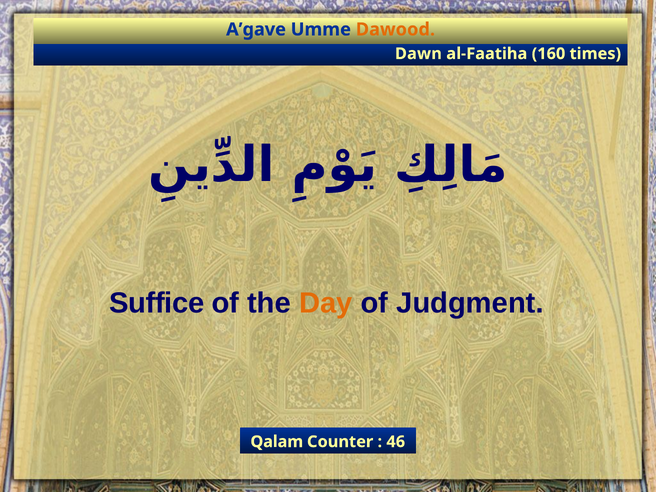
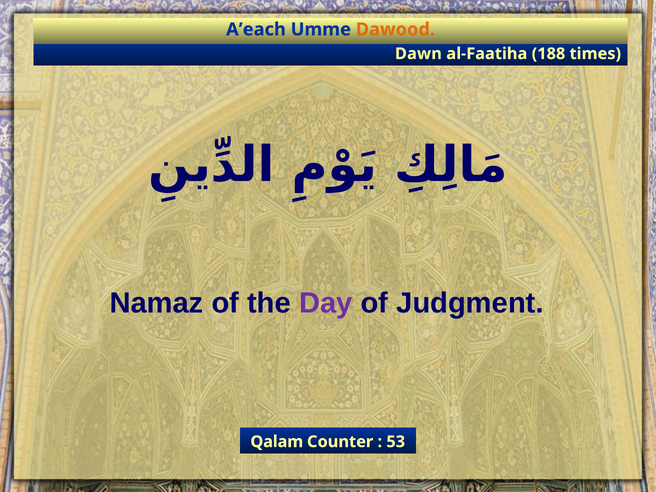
A’gave: A’gave -> A’each
160: 160 -> 188
Suffice: Suffice -> Namaz
Day colour: orange -> purple
46: 46 -> 53
